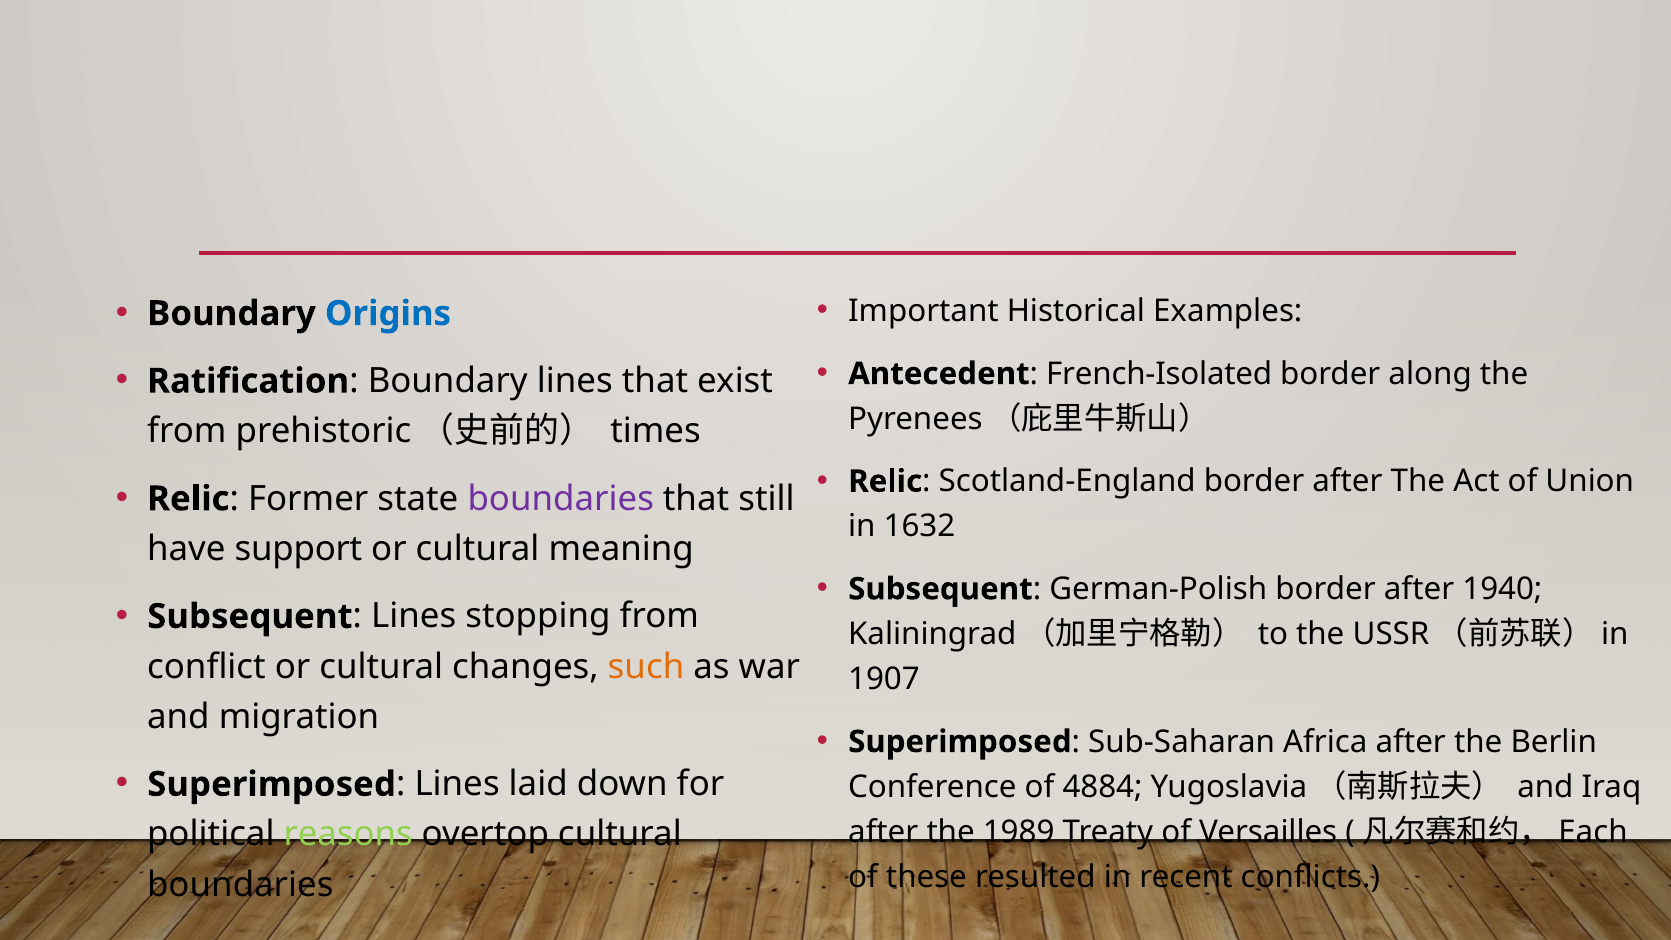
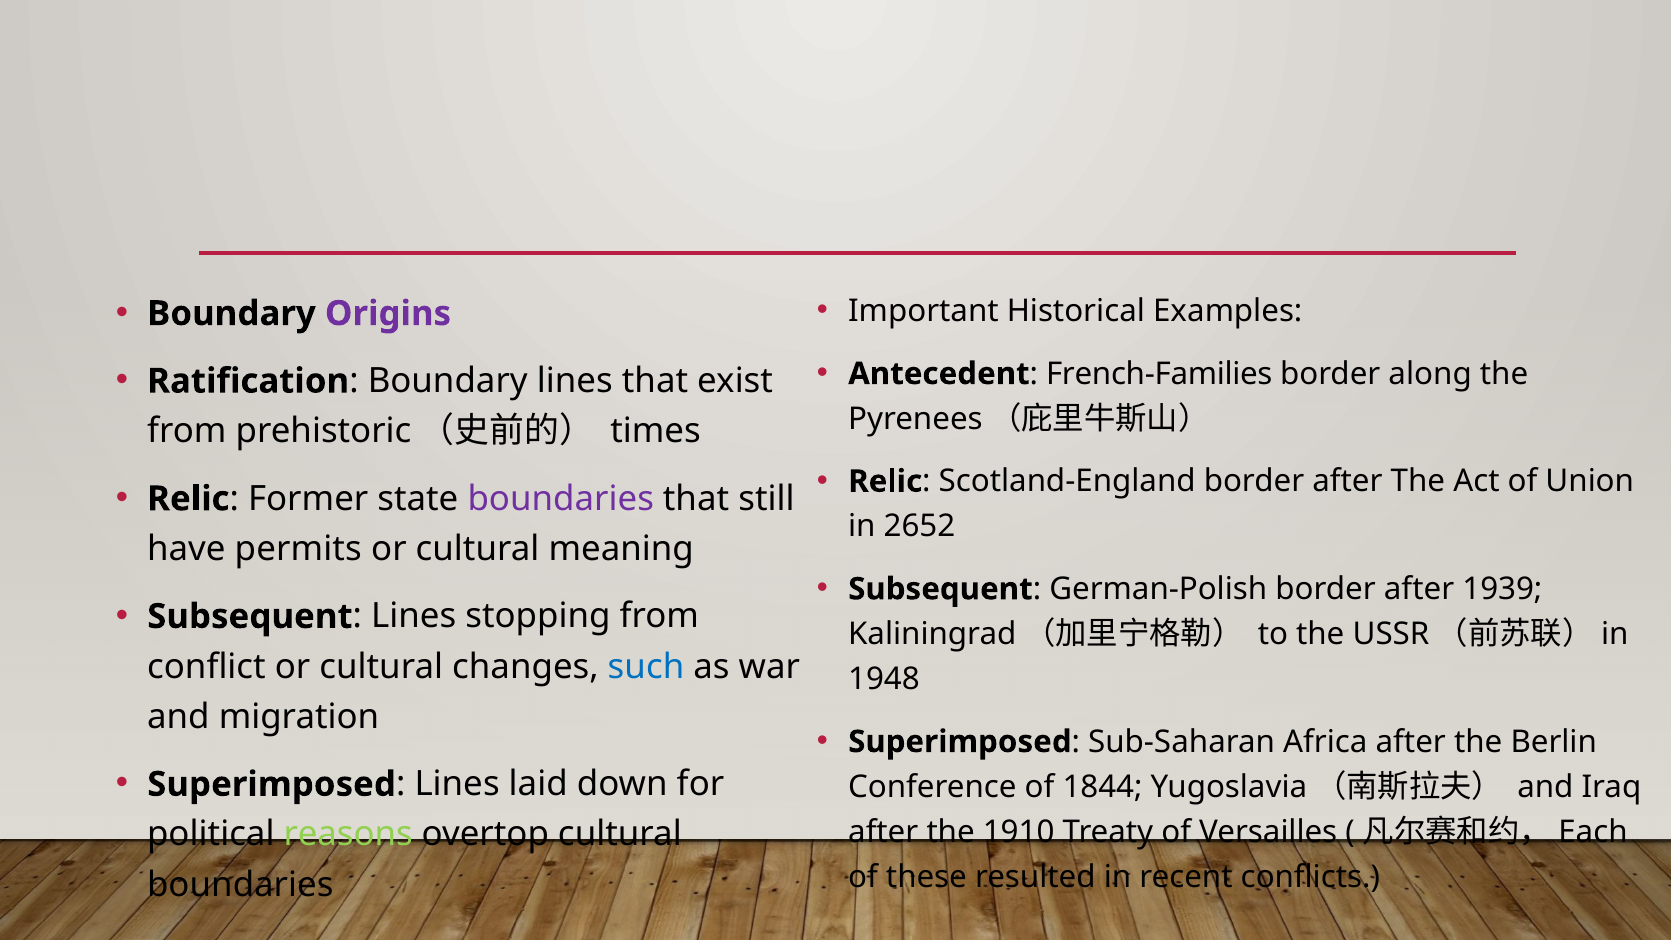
Origins colour: blue -> purple
French-Isolated: French-Isolated -> French-Families
1632: 1632 -> 2652
support: support -> permits
1940: 1940 -> 1939
such colour: orange -> blue
1907: 1907 -> 1948
4884: 4884 -> 1844
1989: 1989 -> 1910
